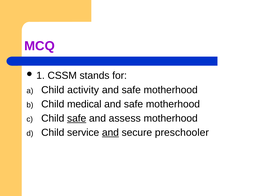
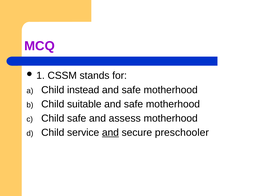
activity: activity -> instead
medical: medical -> suitable
safe at (77, 118) underline: present -> none
